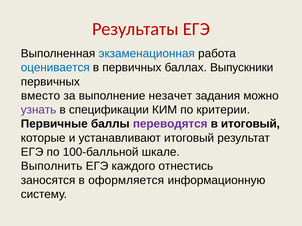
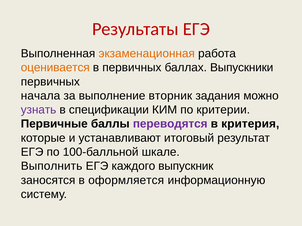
экзаменационная colour: blue -> orange
оценивается colour: blue -> orange
вместо: вместо -> начала
незачет: незачет -> вторник
в итоговый: итоговый -> критерия
отнестись: отнестись -> выпускник
